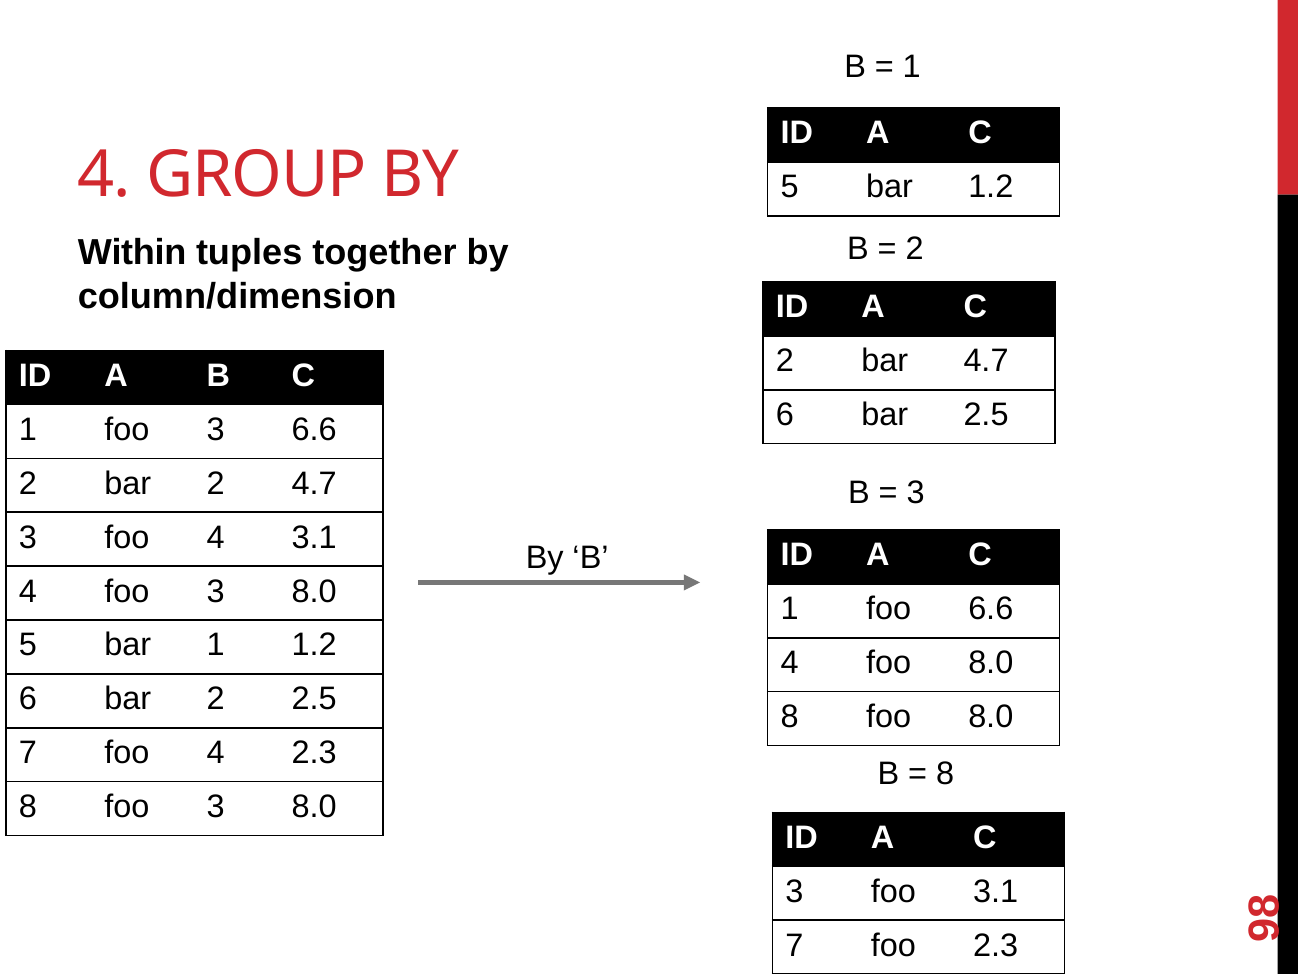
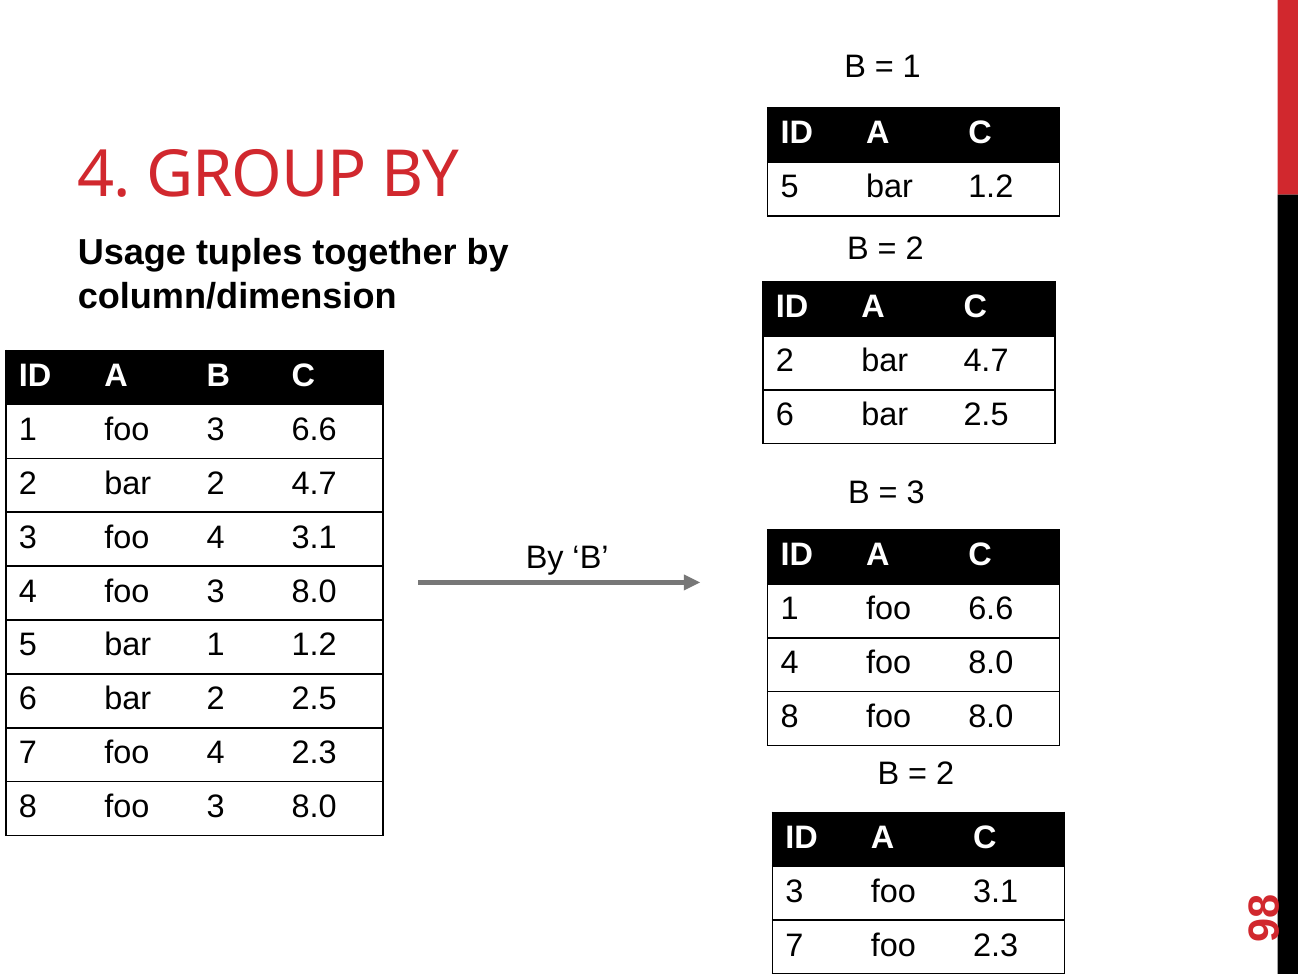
Within: Within -> Usage
8 at (945, 773): 8 -> 2
